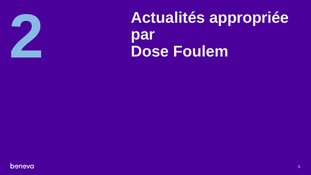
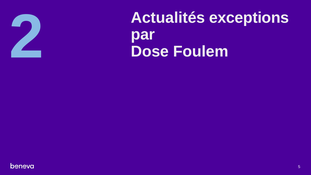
appropriée: appropriée -> exceptions
